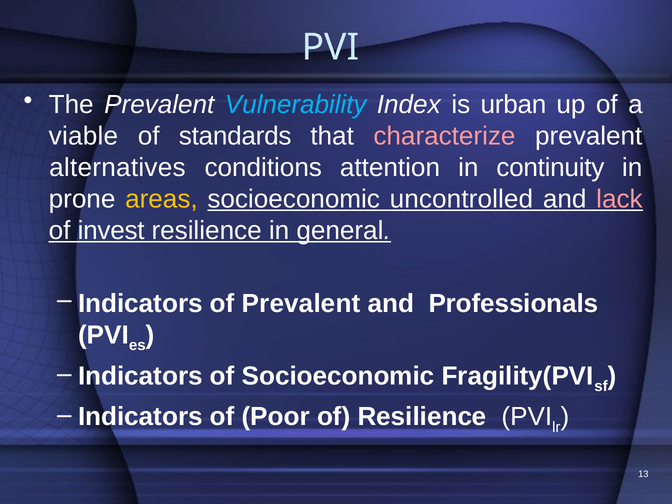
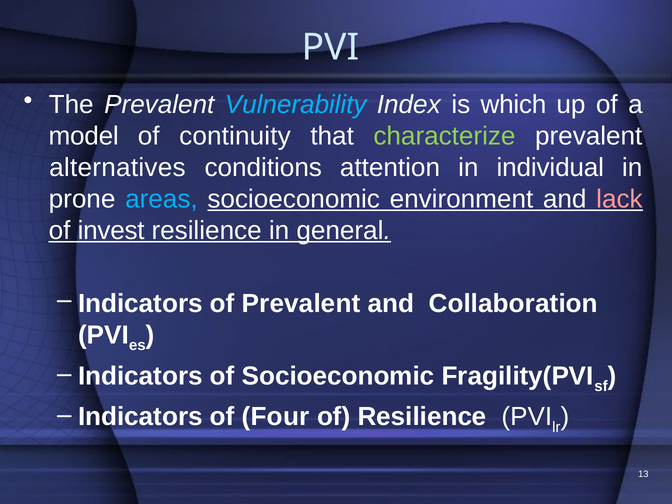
urban: urban -> which
viable: viable -> model
standards: standards -> continuity
characterize colour: pink -> light green
continuity: continuity -> individual
areas colour: yellow -> light blue
uncontrolled: uncontrolled -> environment
Professionals: Professionals -> Collaboration
Poor: Poor -> Four
